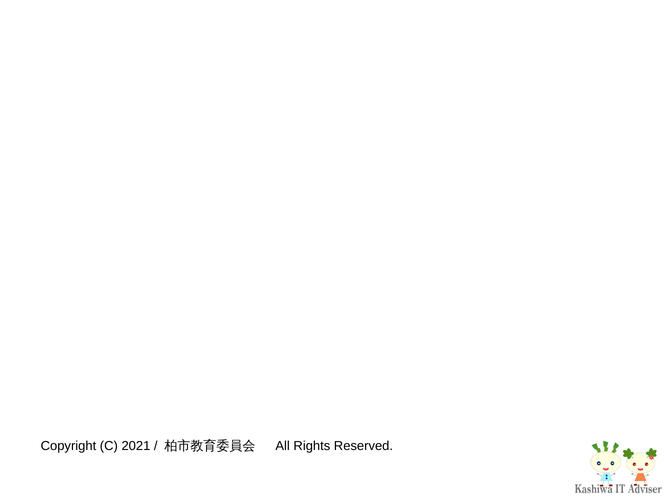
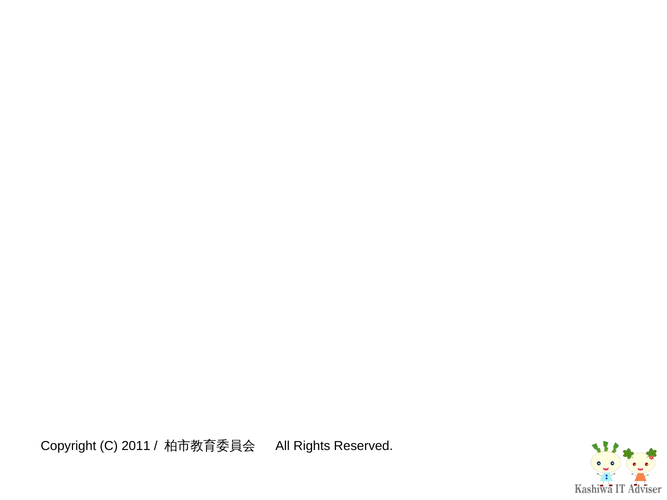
2021: 2021 -> 2011
